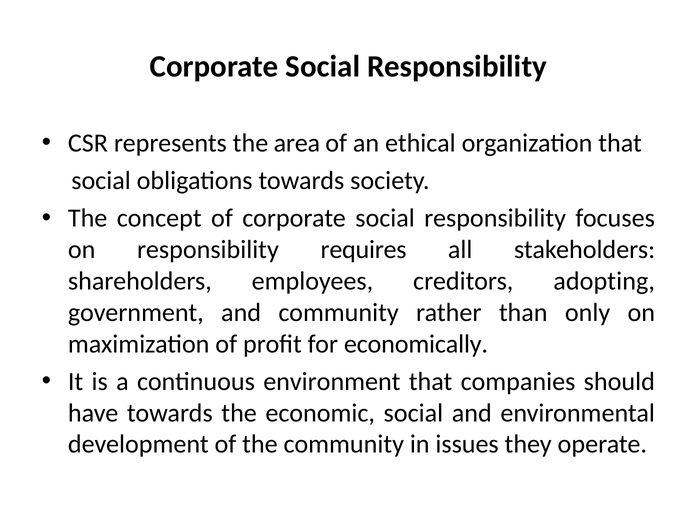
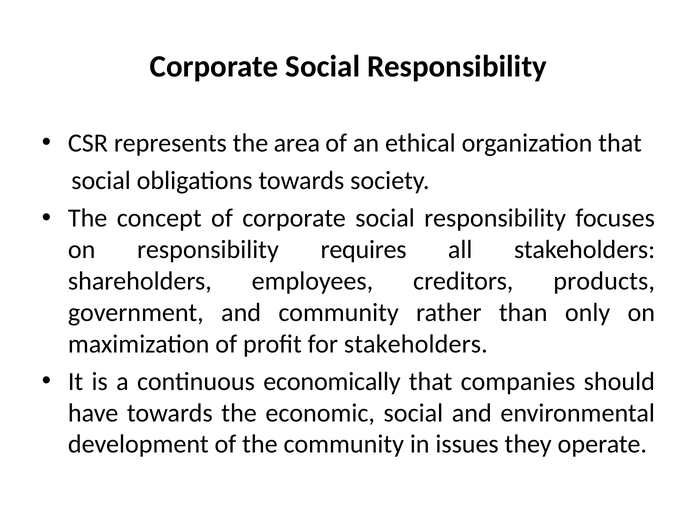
adopting: adopting -> products
for economically: economically -> stakeholders
environment: environment -> economically
